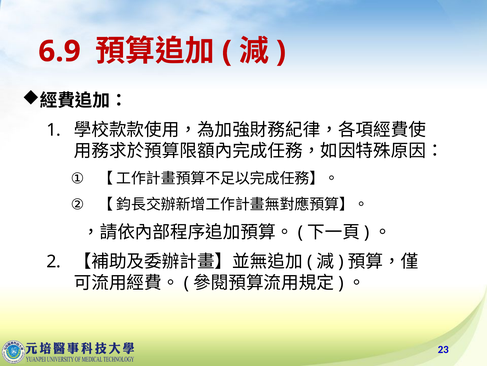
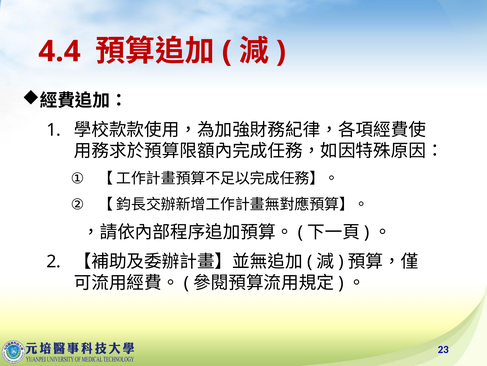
6.9: 6.9 -> 4.4
